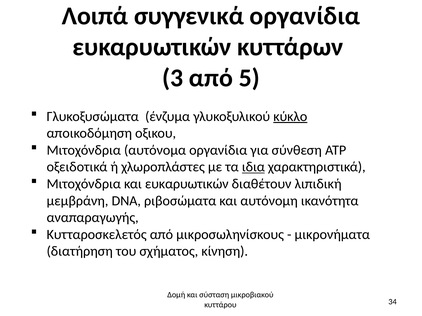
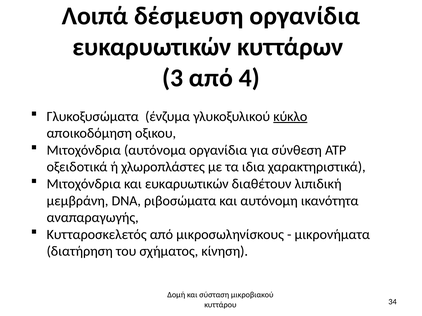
συγγενικά: συγγενικά -> δέσμευση
5: 5 -> 4
ιδια underline: present -> none
